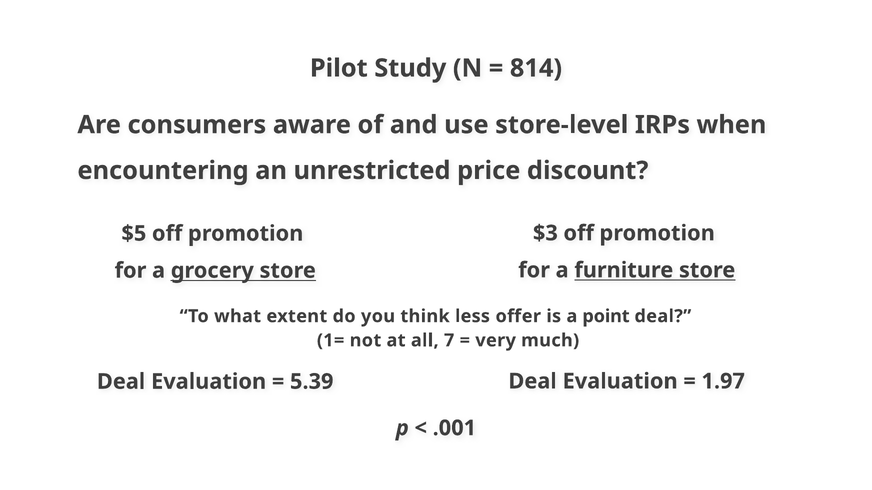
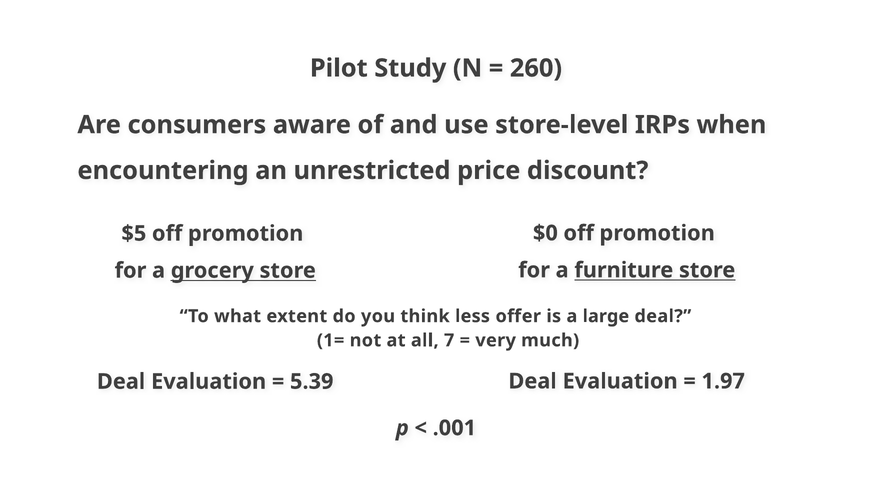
814: 814 -> 260
$3: $3 -> $0
point: point -> large
